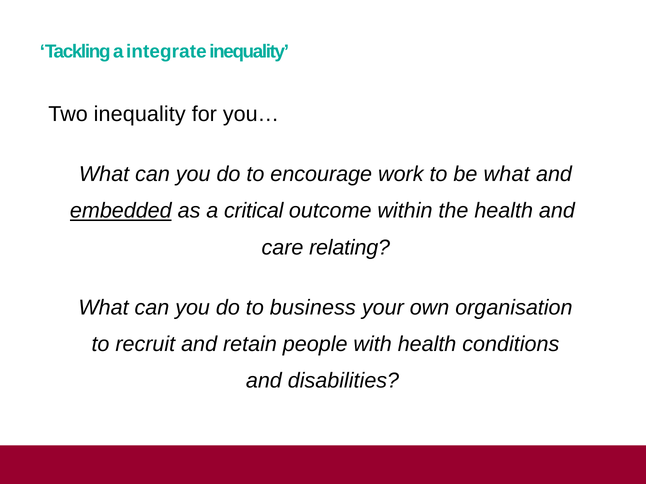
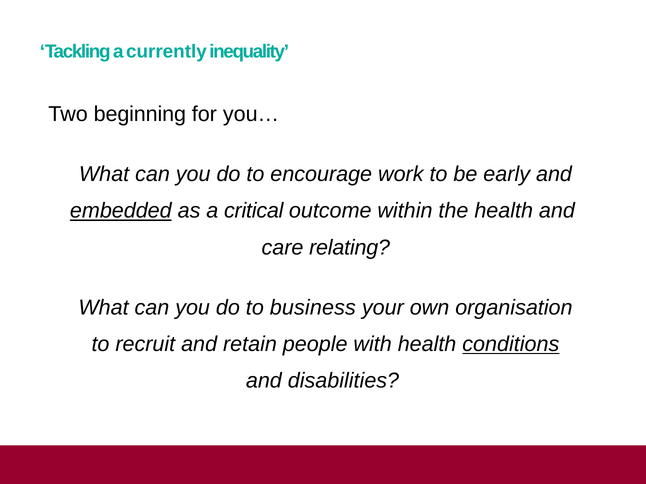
integrate: integrate -> currently
Two inequality: inequality -> beginning
be what: what -> early
conditions underline: none -> present
